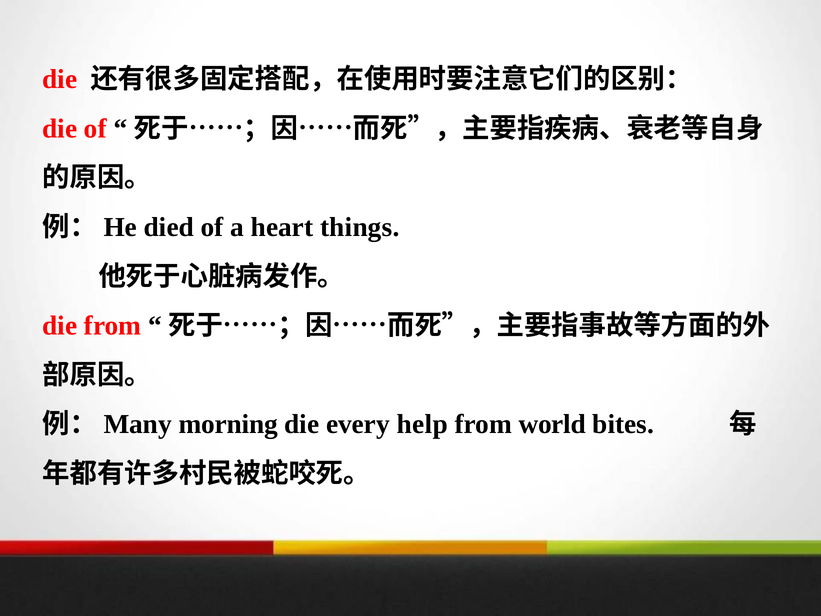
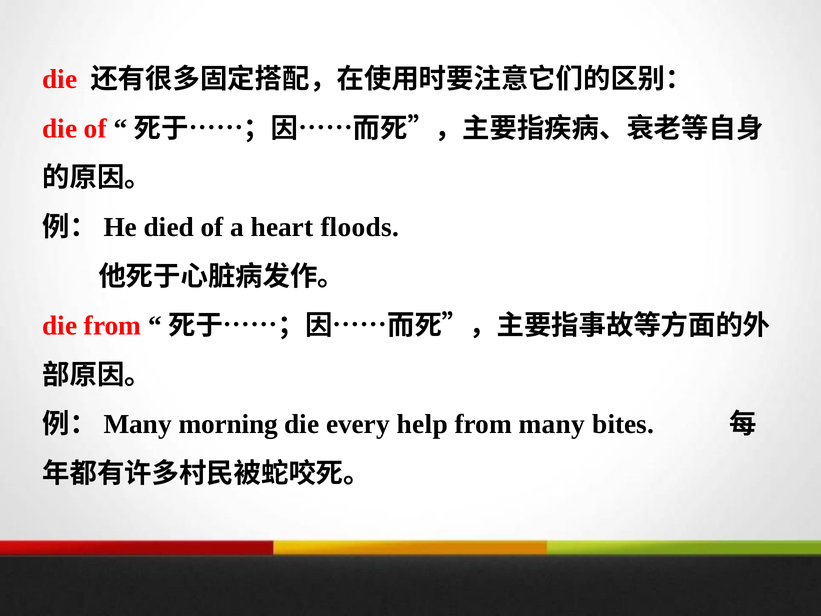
things: things -> floods
world: world -> many
